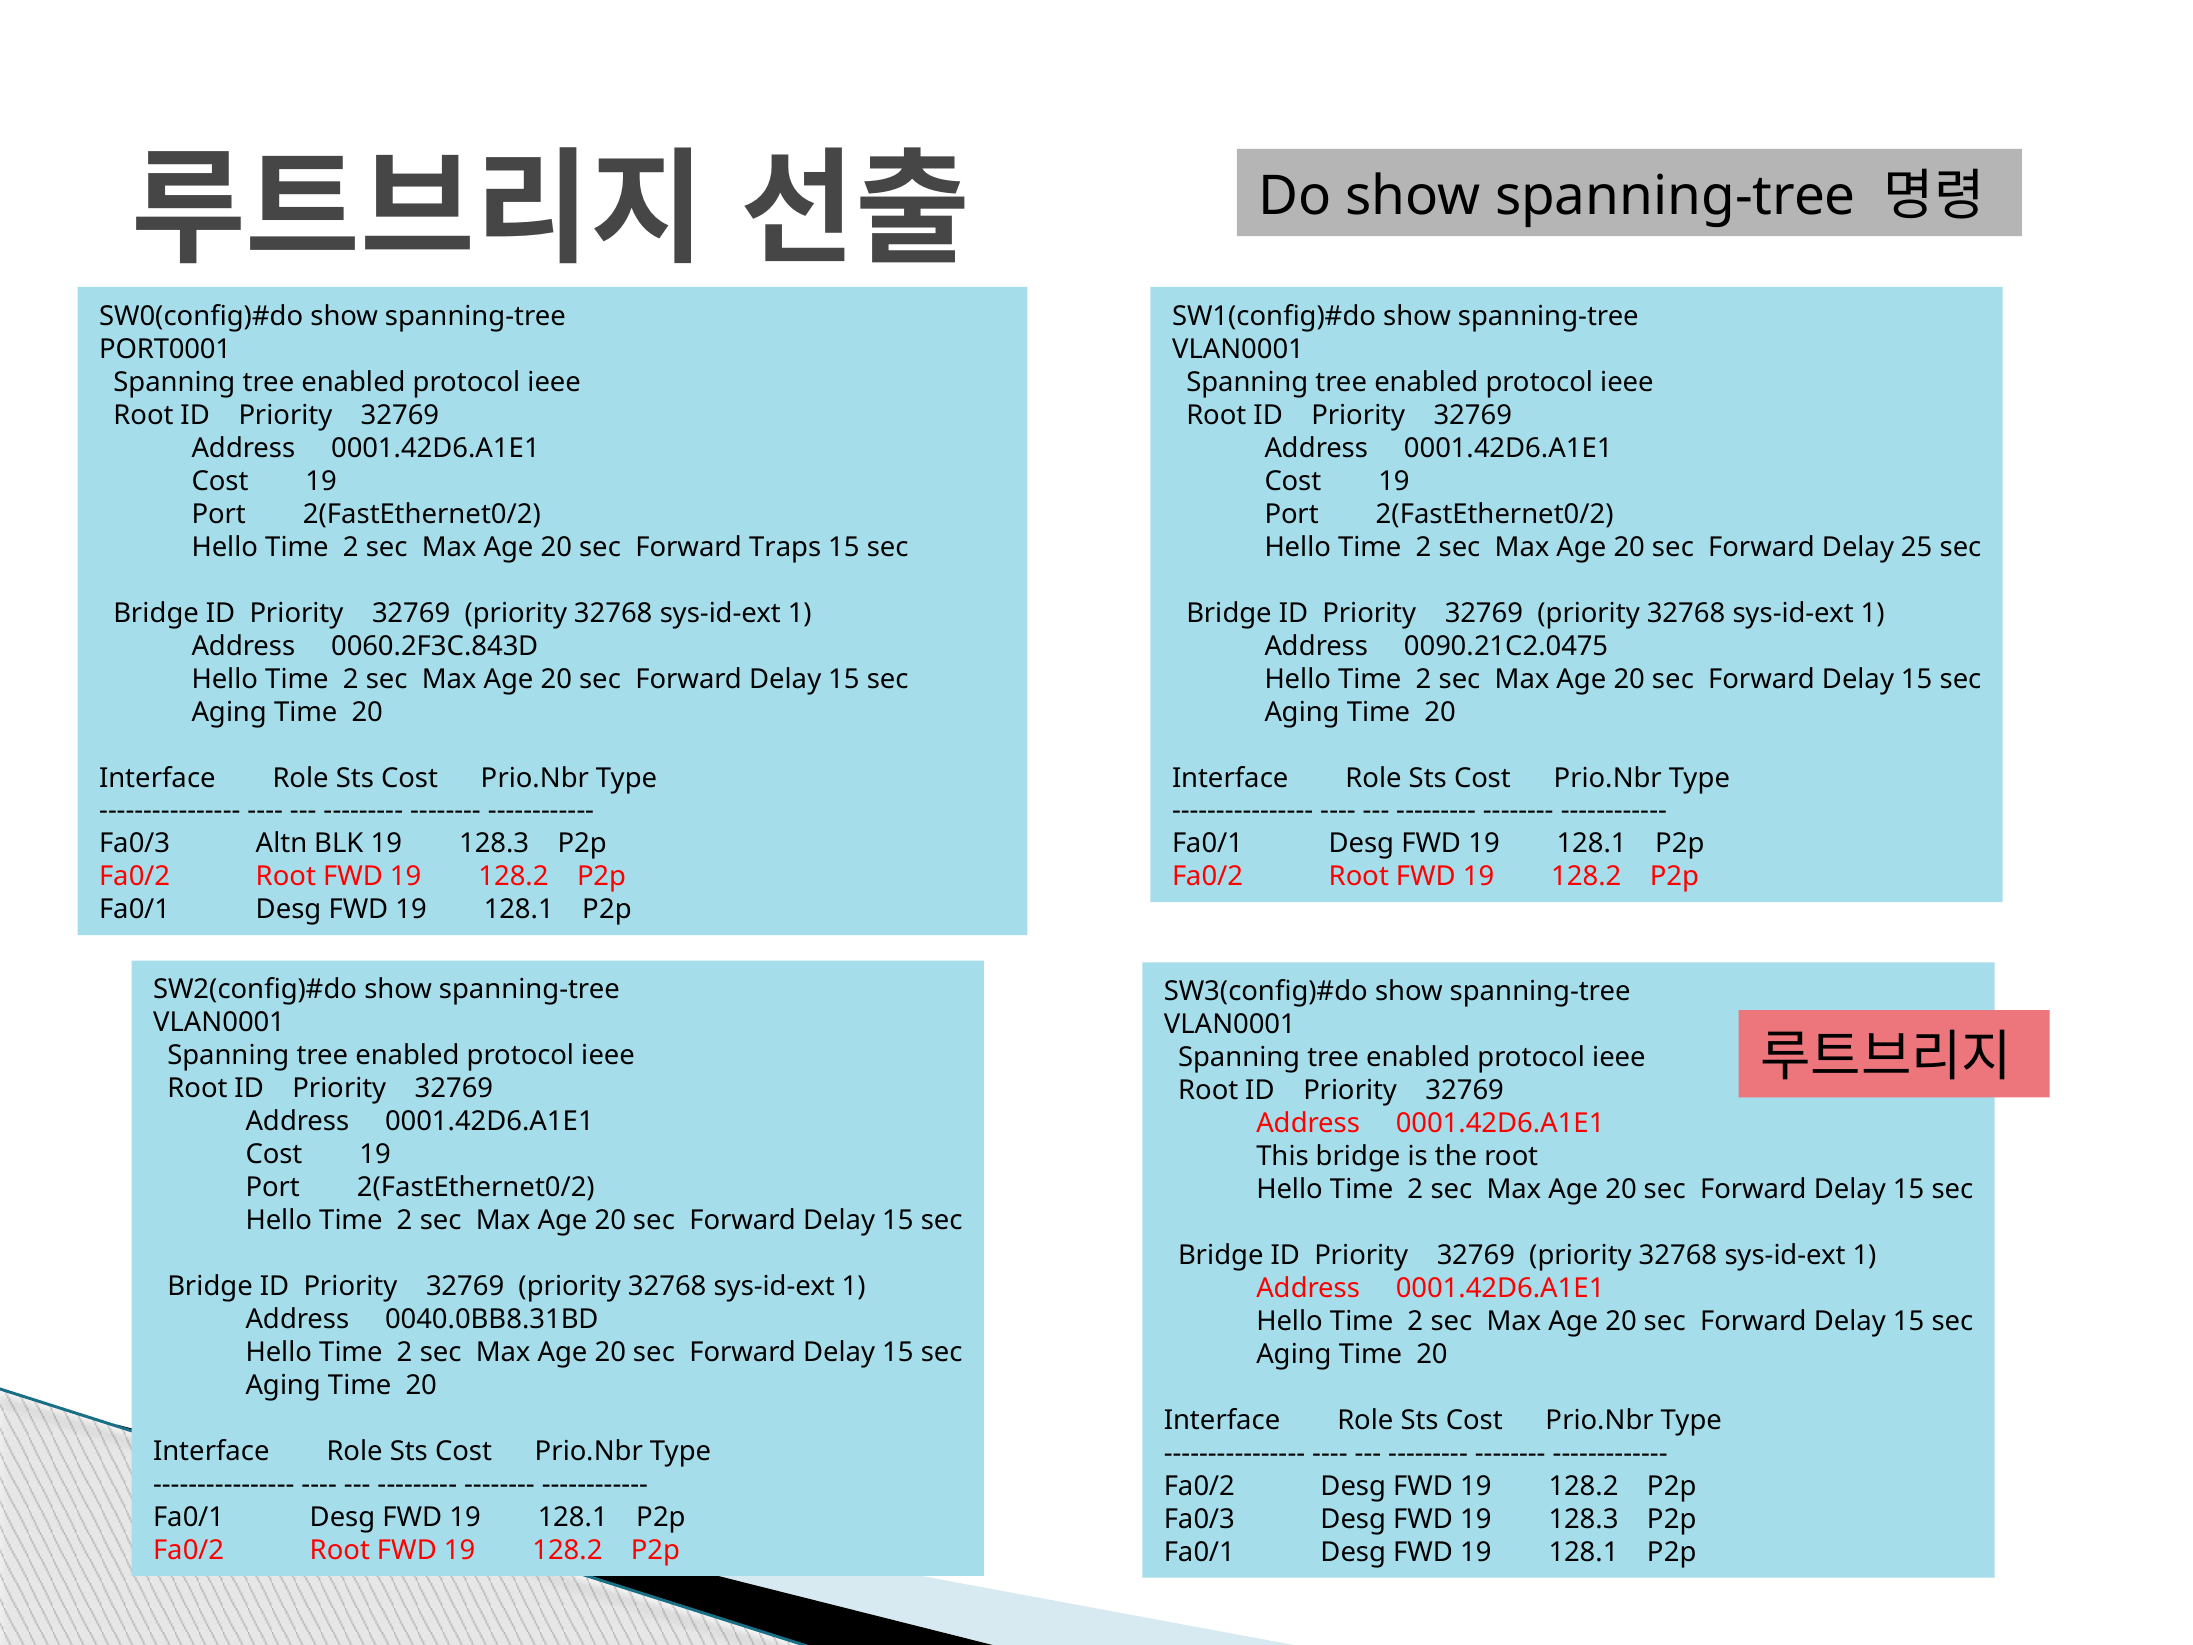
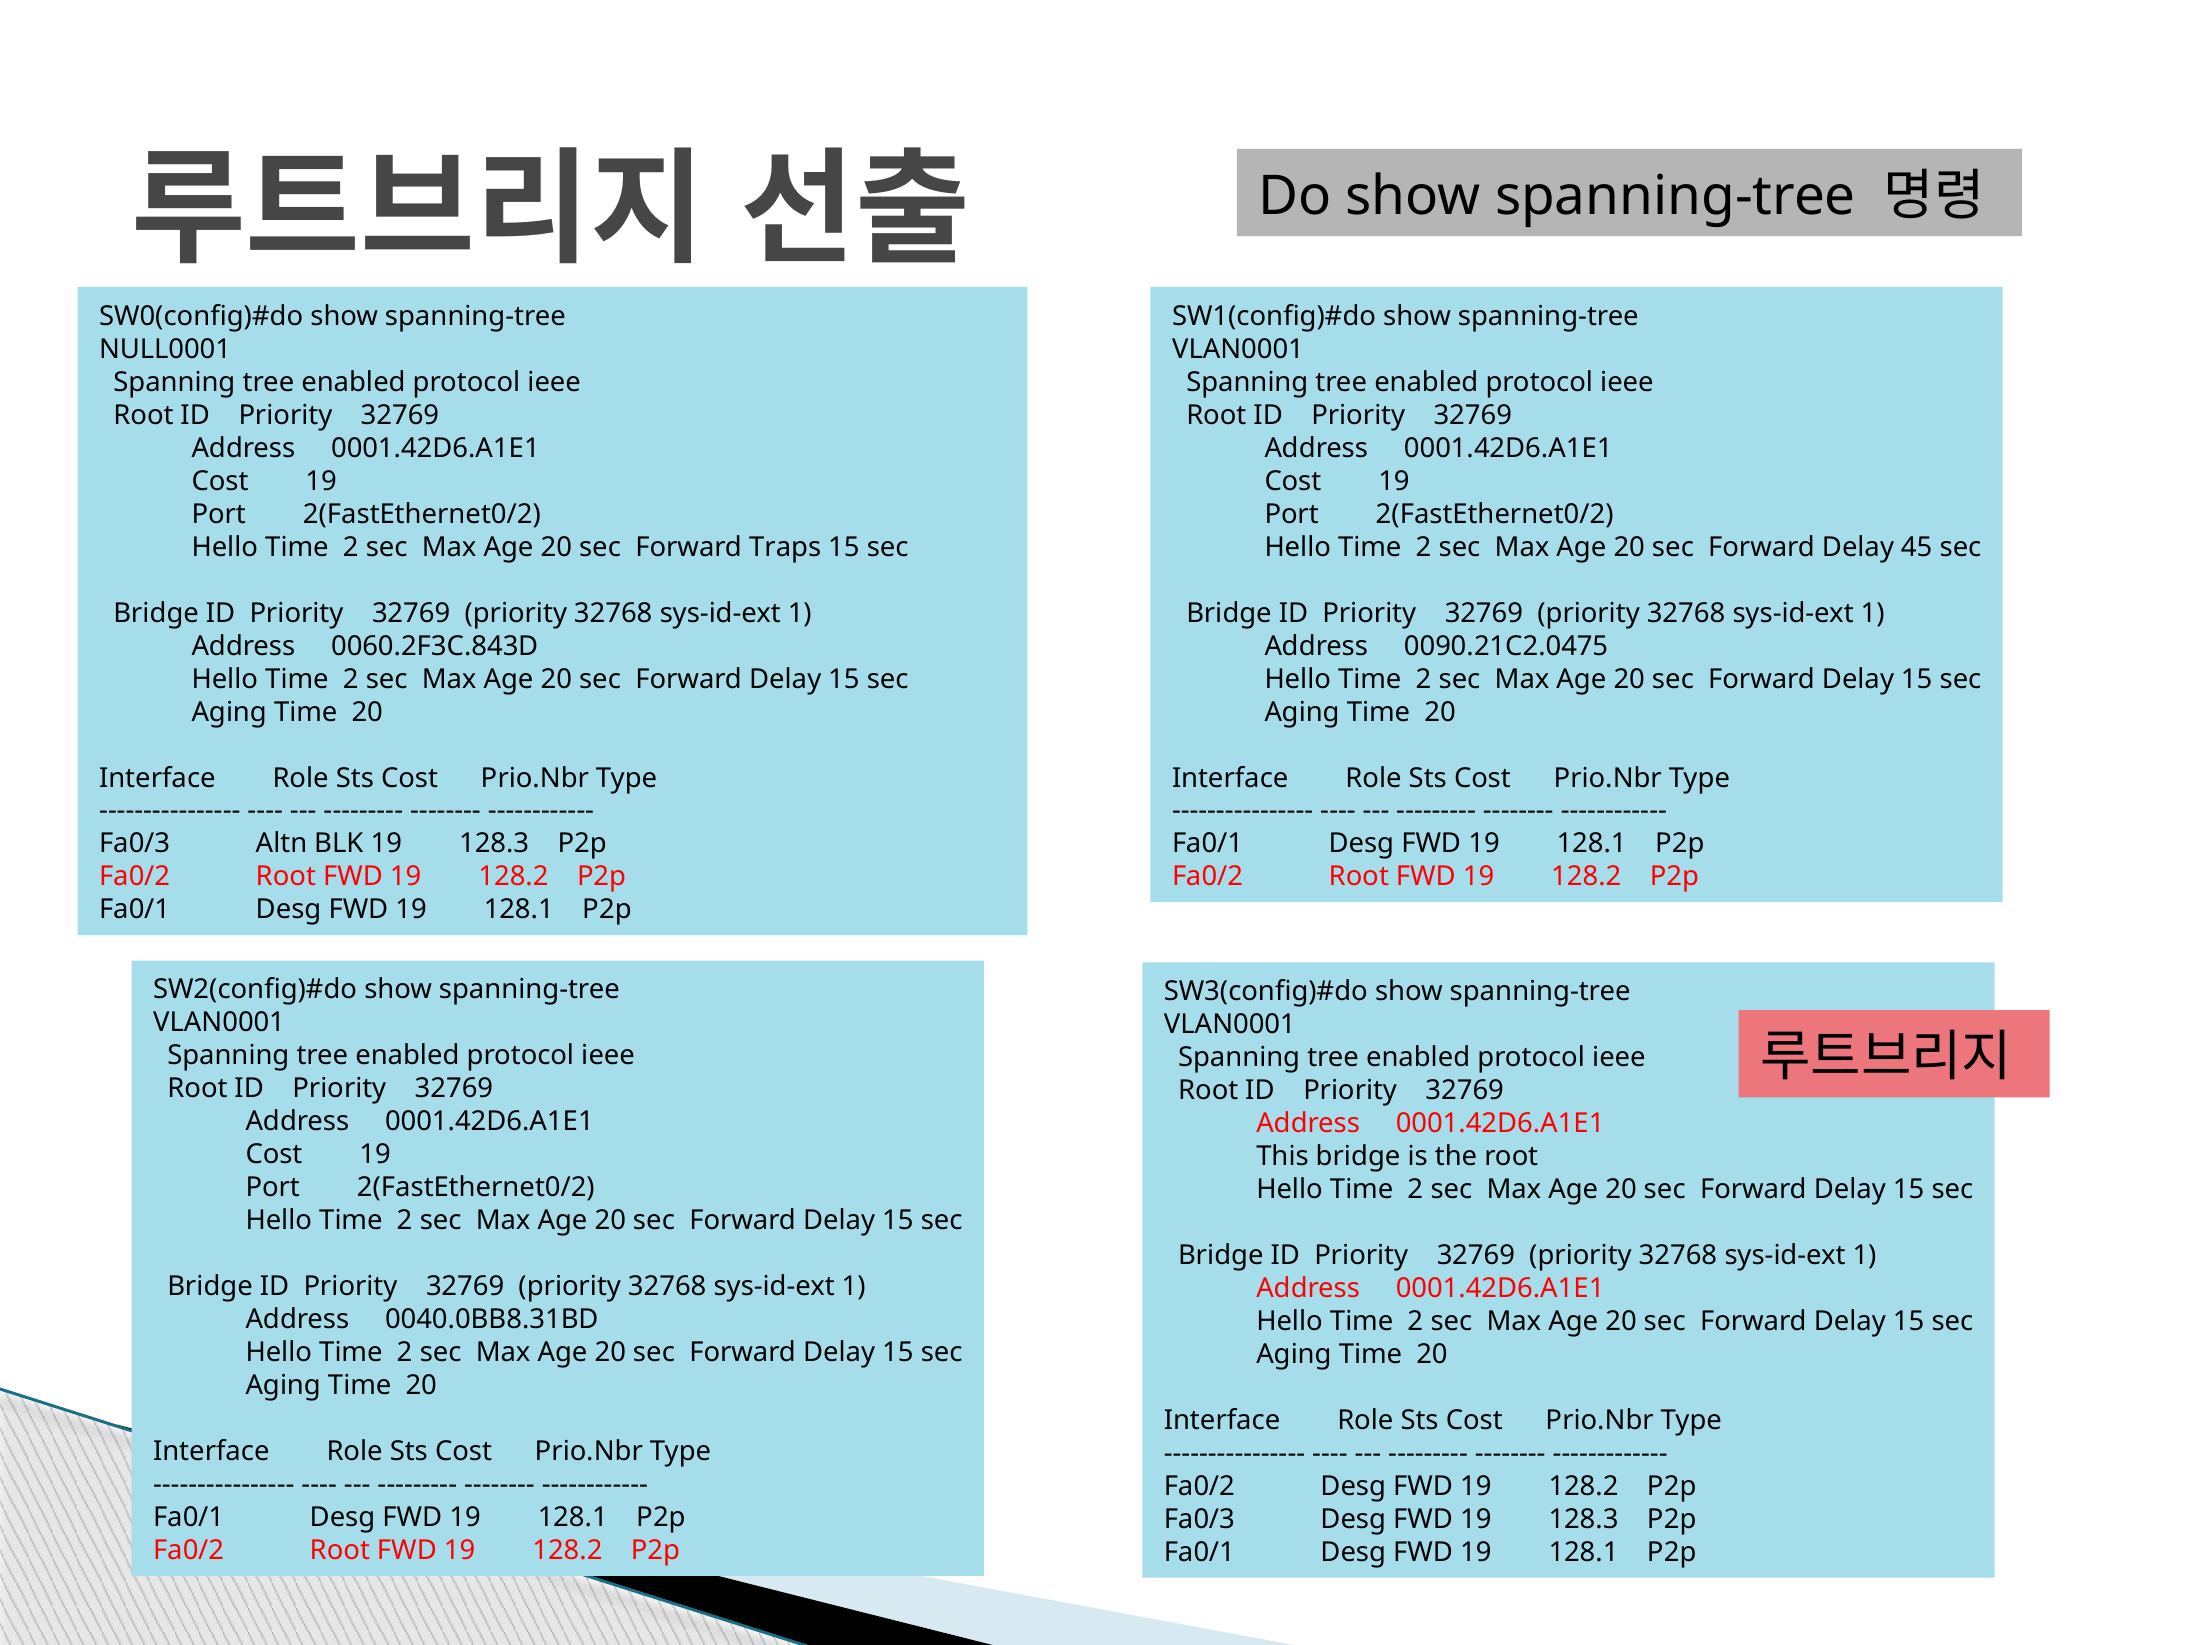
PORT0001: PORT0001 -> NULL0001
25: 25 -> 45
